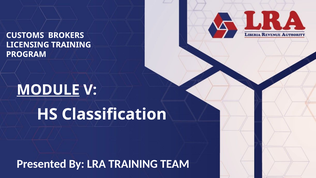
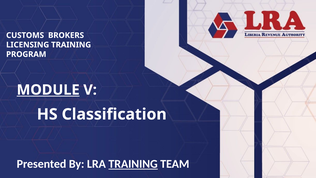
TRAINING at (133, 164) underline: none -> present
